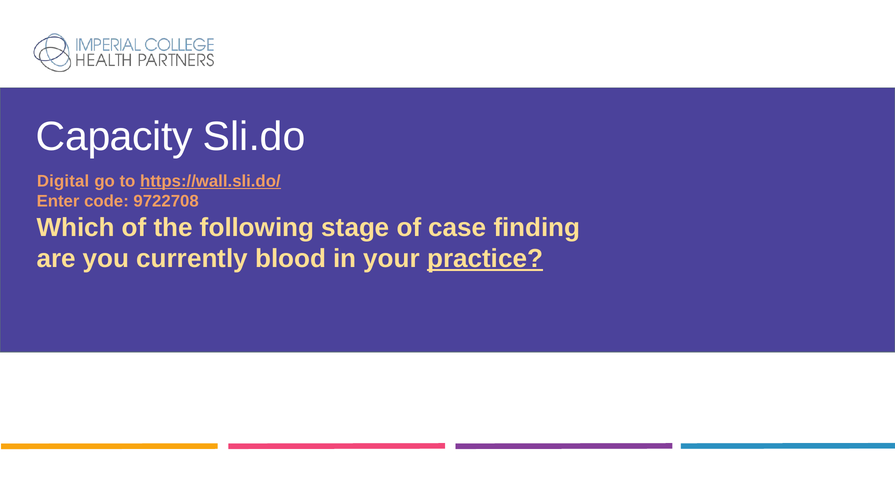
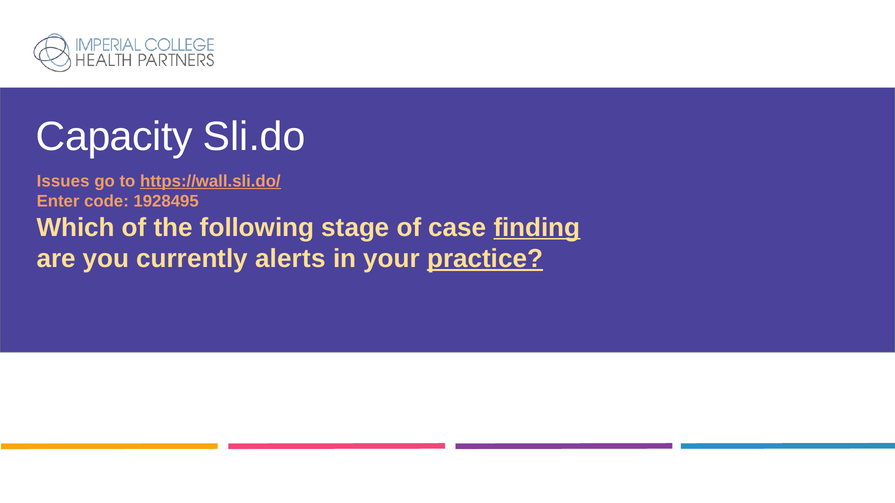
Digital: Digital -> Issues
9722708: 9722708 -> 1928495
finding underline: none -> present
blood: blood -> alerts
